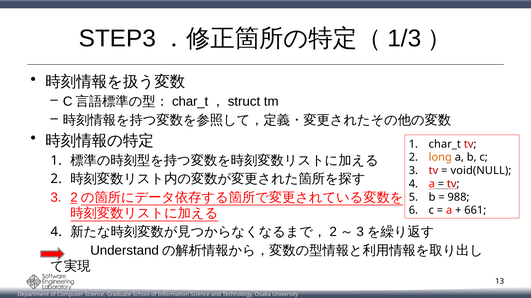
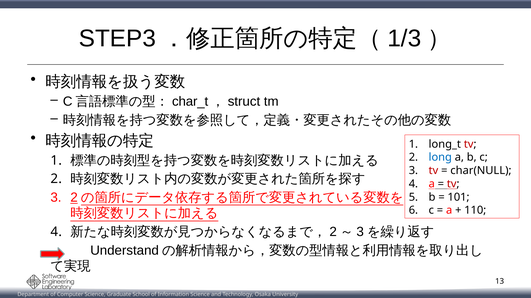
char_t at (445, 144): char_t -> long_t
long colour: orange -> blue
void(NULL: void(NULL -> char(NULL
988: 988 -> 101
661: 661 -> 110
